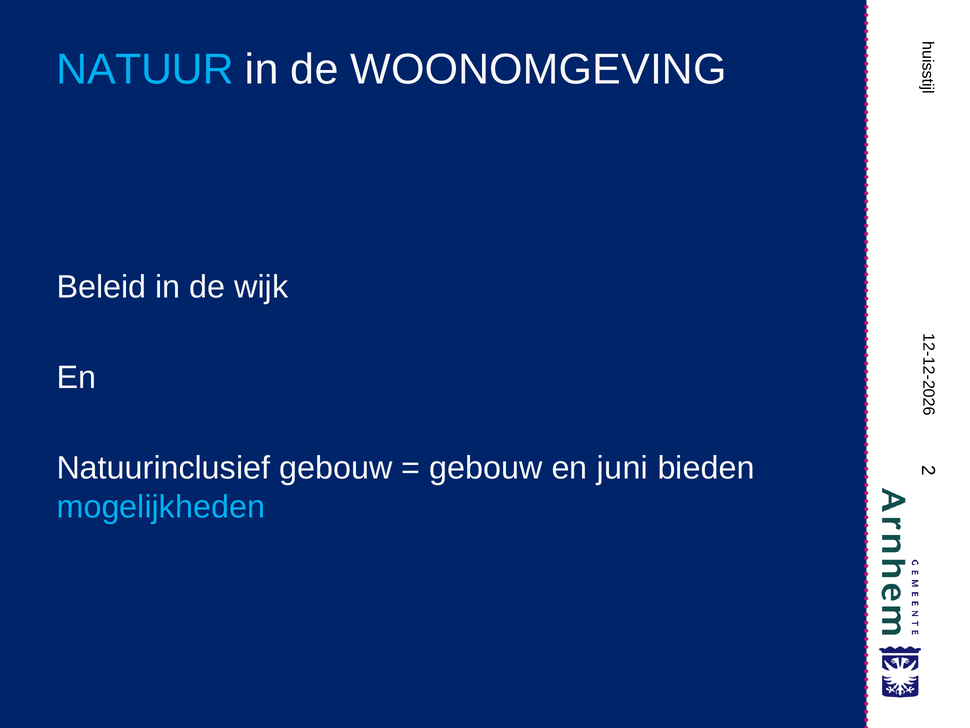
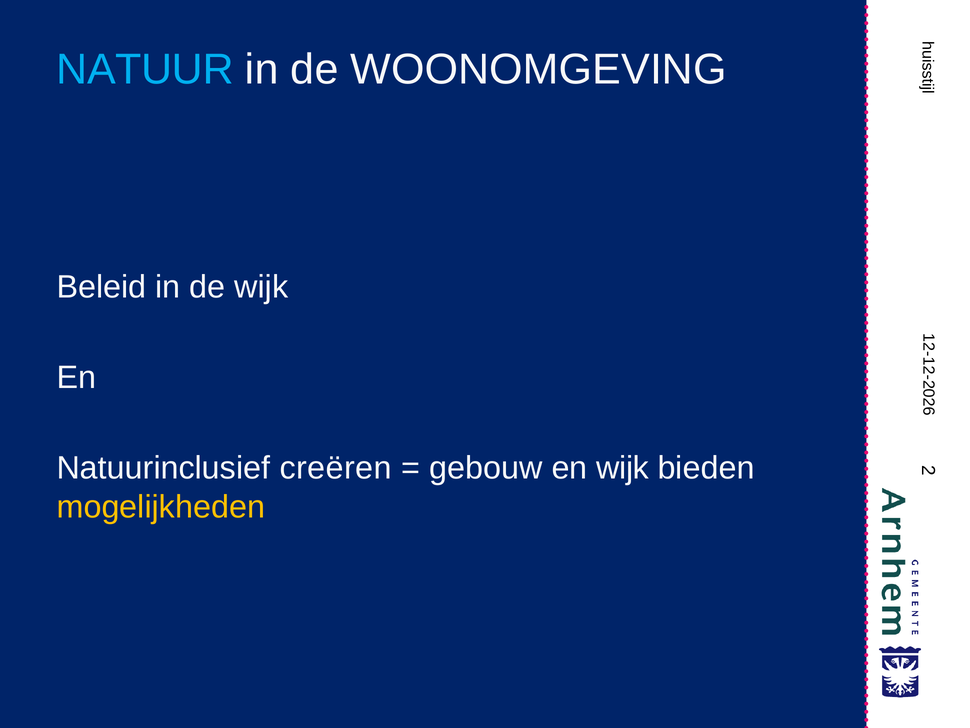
Natuurinclusief gebouw: gebouw -> creëren
en juni: juni -> wijk
mogelijkheden colour: light blue -> yellow
